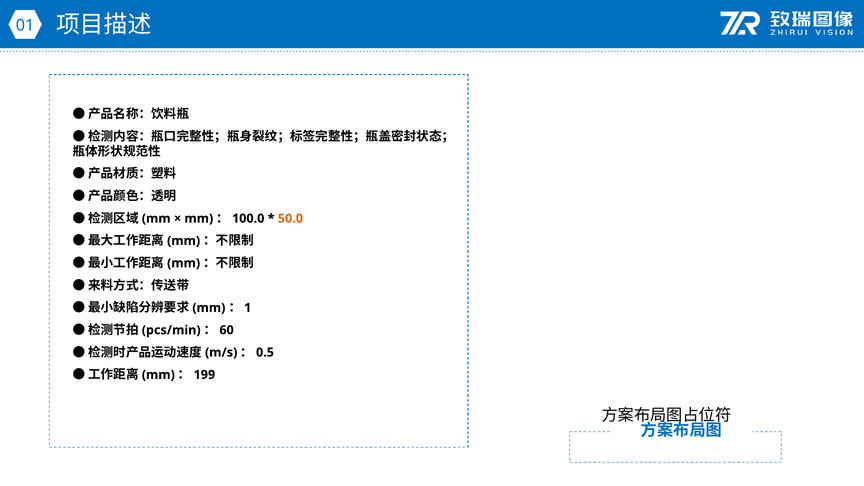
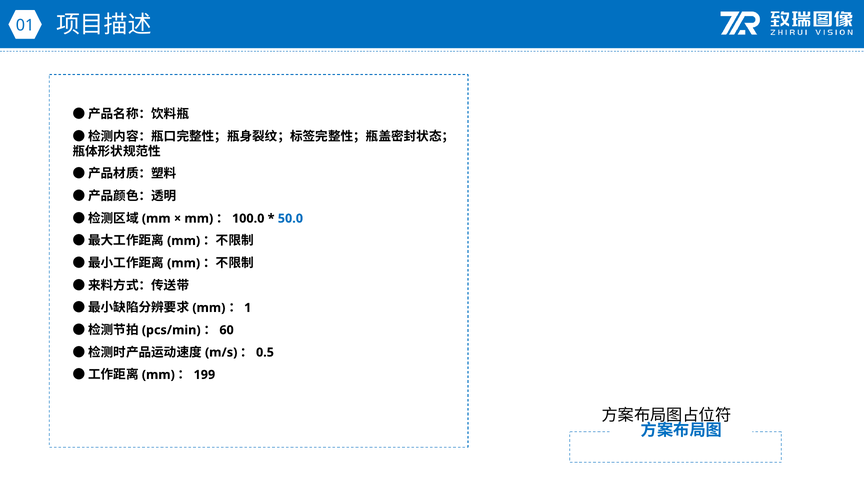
50.0 colour: orange -> blue
